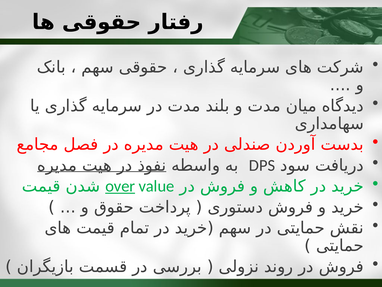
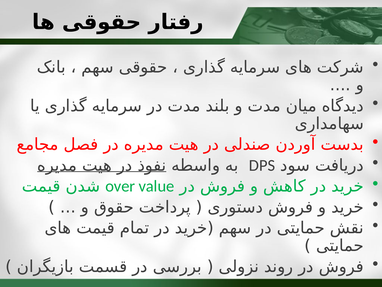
over underline: present -> none
